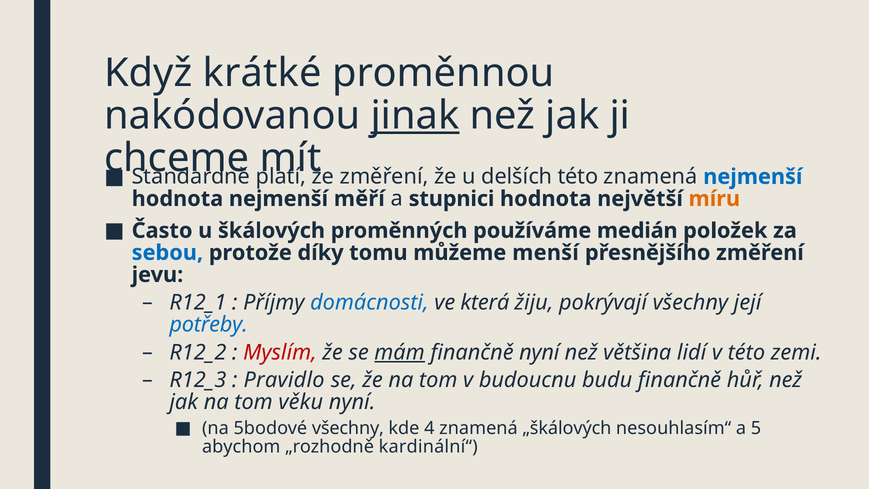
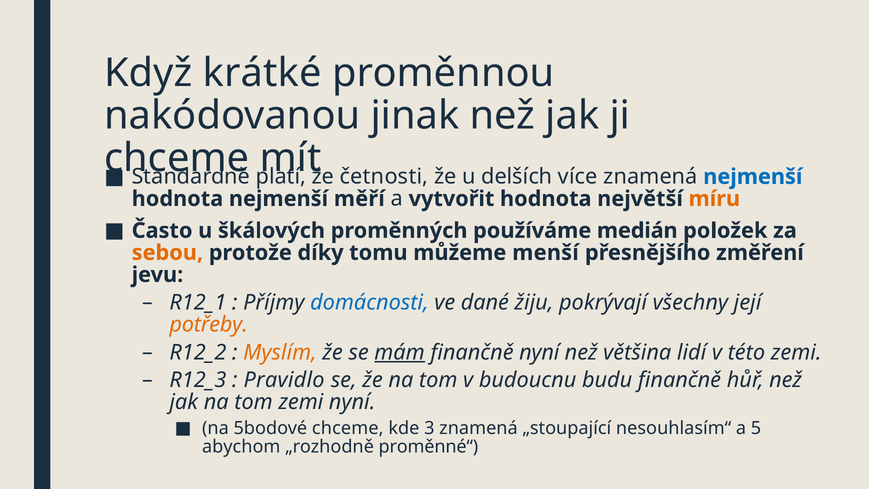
jinak underline: present -> none
že změření: změření -> četnosti
delších této: této -> více
stupnici: stupnici -> vytvořit
sebou colour: blue -> orange
která: která -> dané
potřeby colour: blue -> orange
Myslím colour: red -> orange
tom věku: věku -> zemi
5bodové všechny: všechny -> chceme
4: 4 -> 3
„škálových: „škálových -> „stoupající
kardinální“: kardinální“ -> proměnné“
